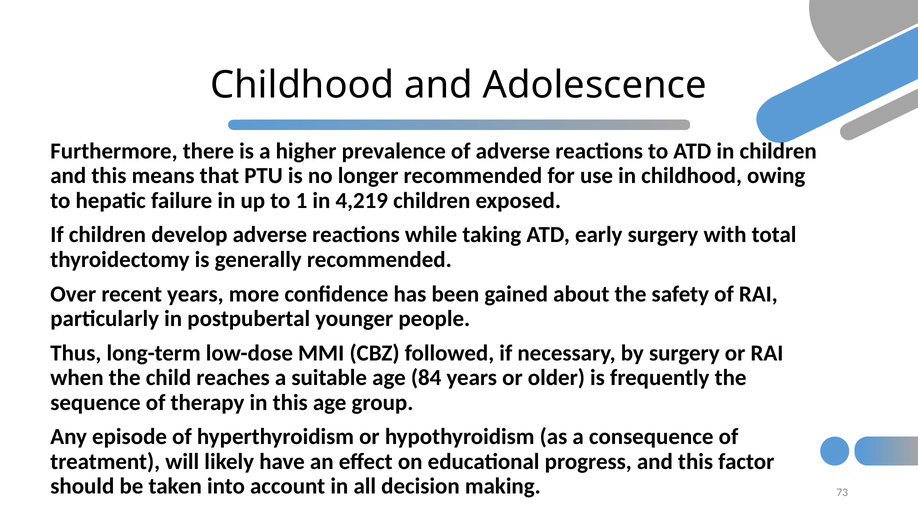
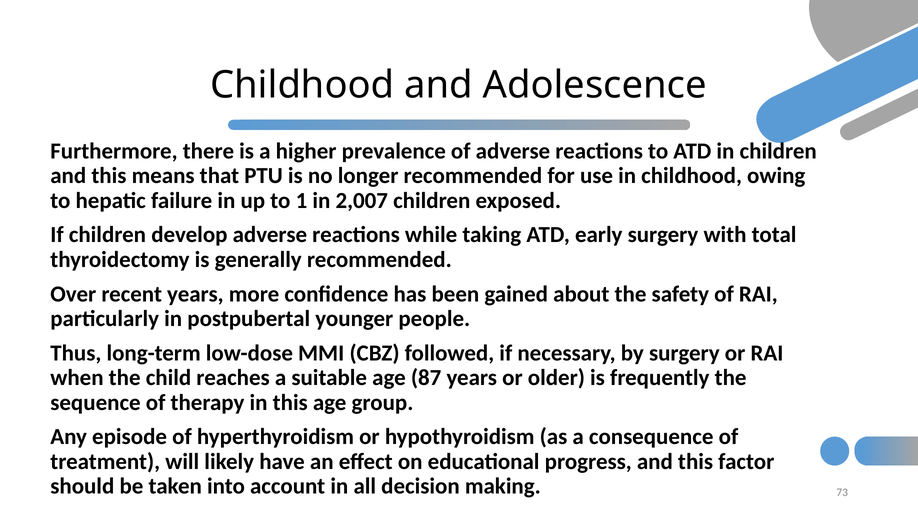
4,219: 4,219 -> 2,007
84: 84 -> 87
